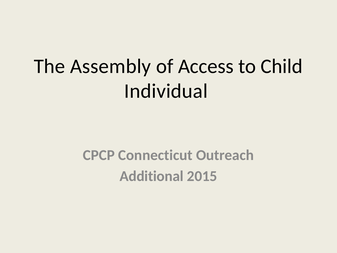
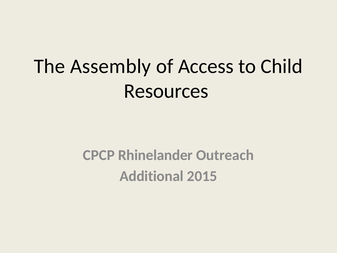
Individual: Individual -> Resources
Connecticut: Connecticut -> Rhinelander
